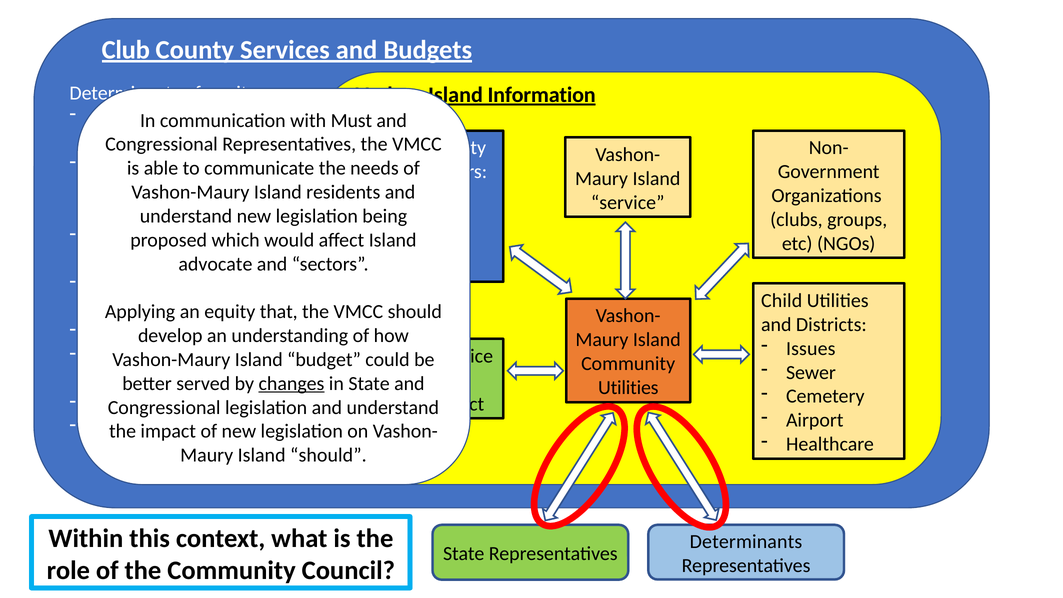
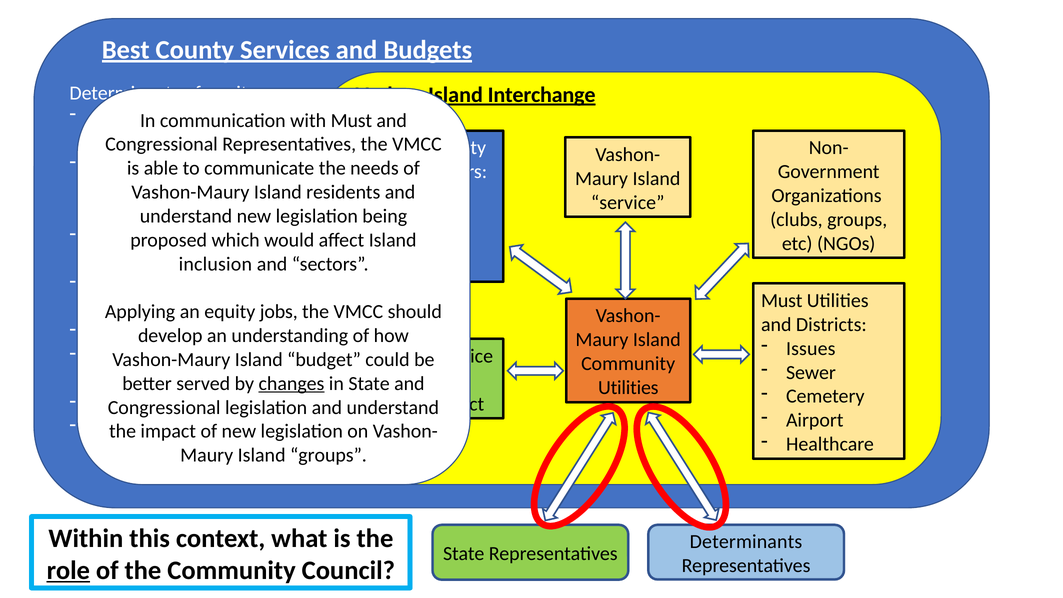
Club: Club -> Best
Information at (542, 95): Information -> Interchange
advocate: advocate -> inclusion
Child at (782, 301): Child -> Must
equity that: that -> jobs
Island should: should -> groups
role underline: none -> present
